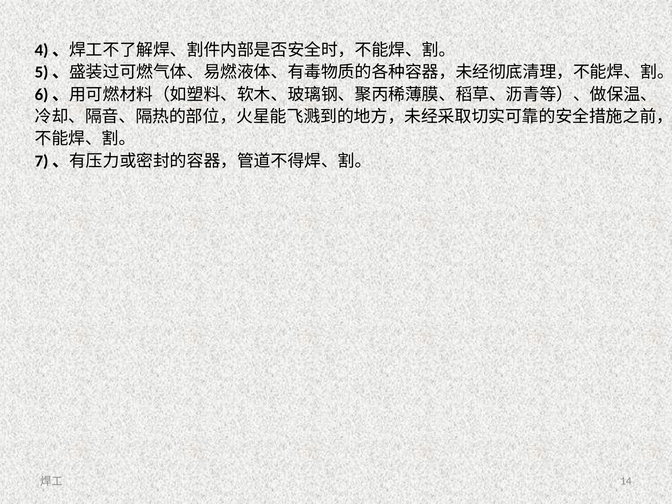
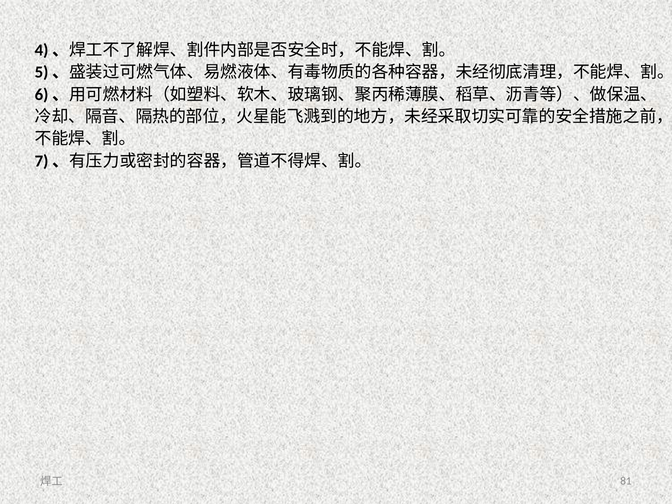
14: 14 -> 81
